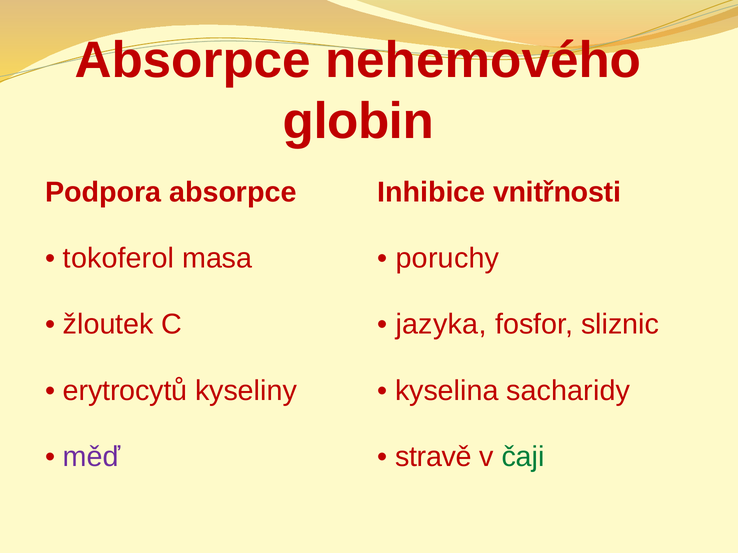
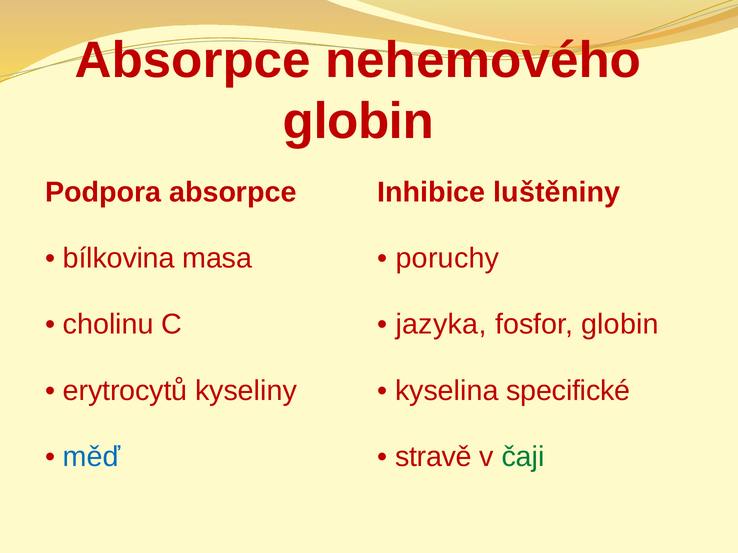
vnitřnosti: vnitřnosti -> luštěniny
tokoferol: tokoferol -> bílkovina
žloutek: žloutek -> cholinu
fosfor sliznic: sliznic -> globin
sacharidy: sacharidy -> specifické
měď colour: purple -> blue
